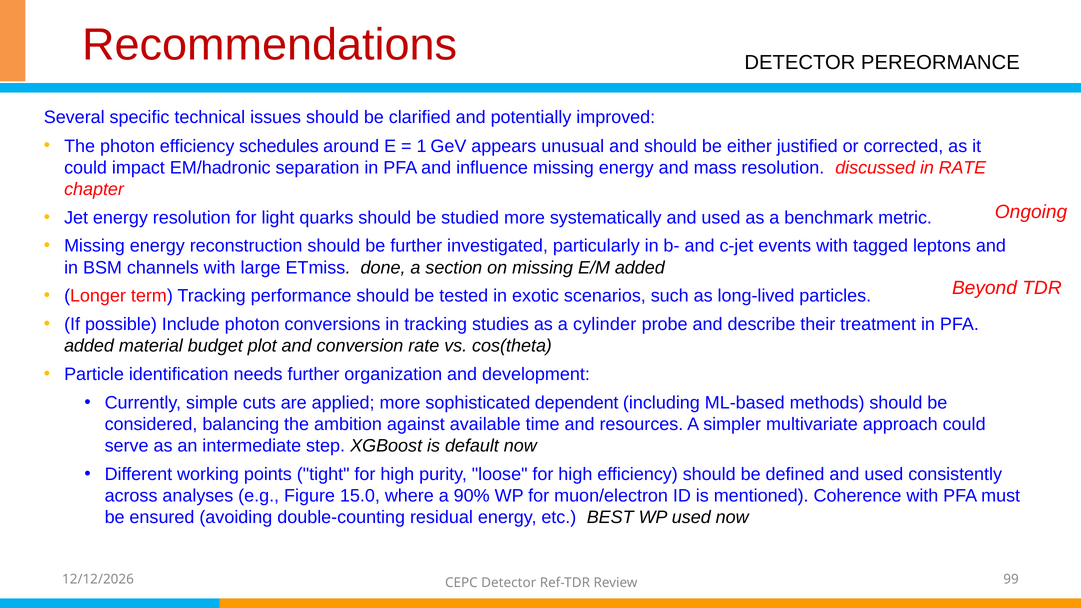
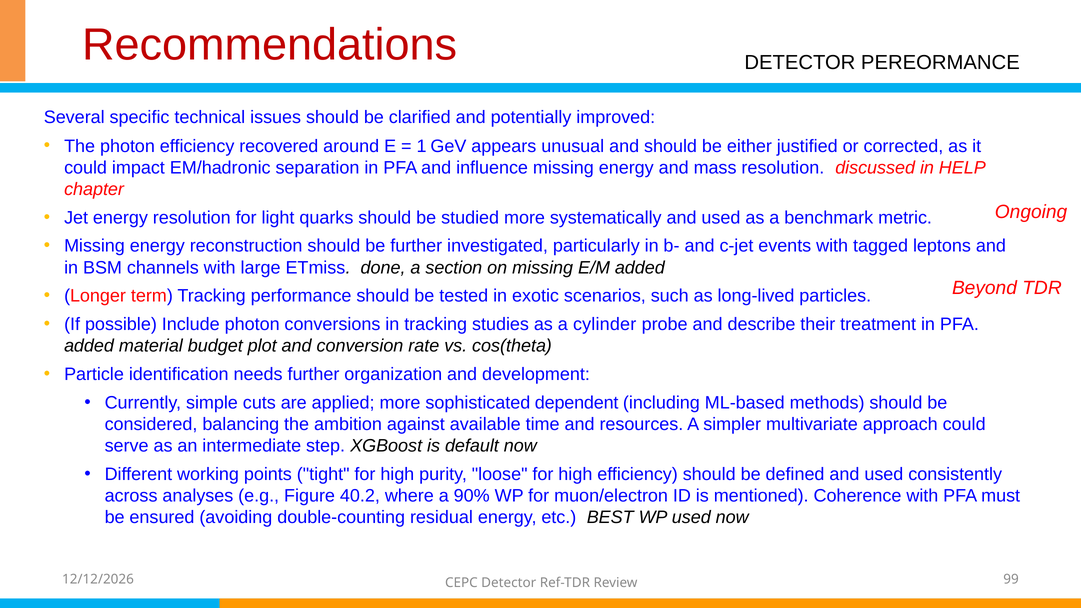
schedules: schedules -> recovered
in RATE: RATE -> HELP
15.0: 15.0 -> 40.2
